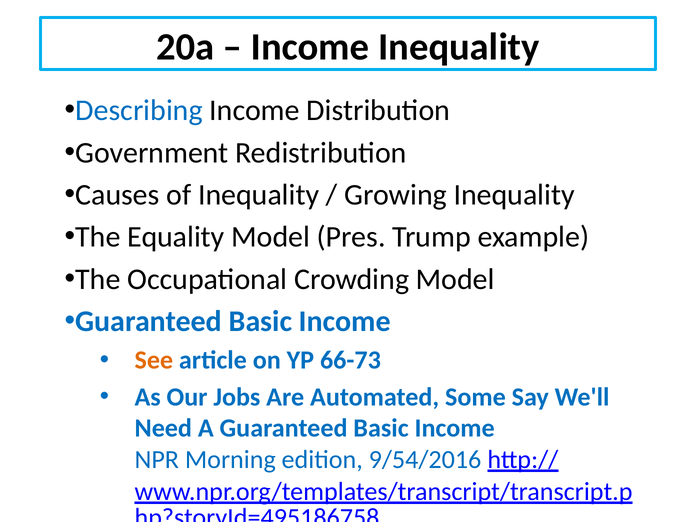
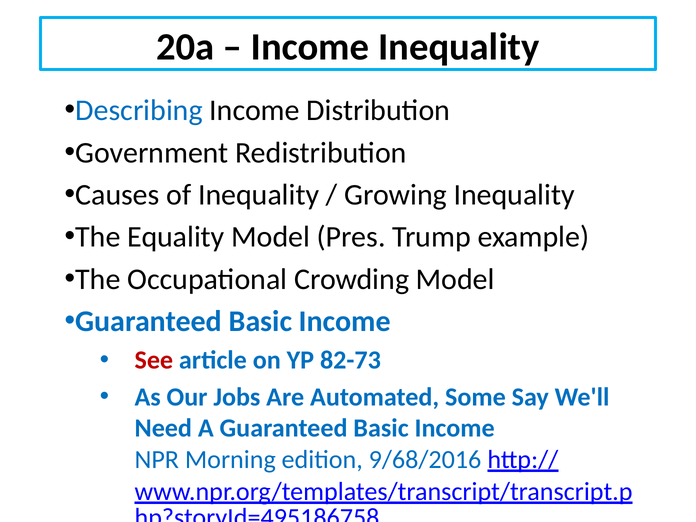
See colour: orange -> red
66-73: 66-73 -> 82-73
9/54/2016: 9/54/2016 -> 9/68/2016
